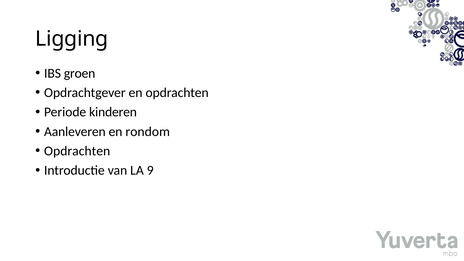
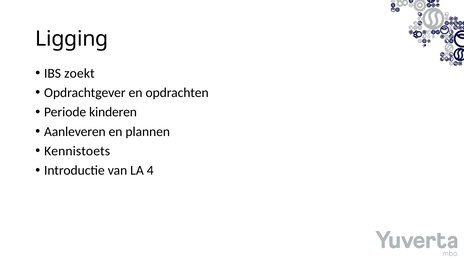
groen: groen -> zoekt
rondom: rondom -> plannen
Opdrachten at (77, 151): Opdrachten -> Kennistoets
9: 9 -> 4
